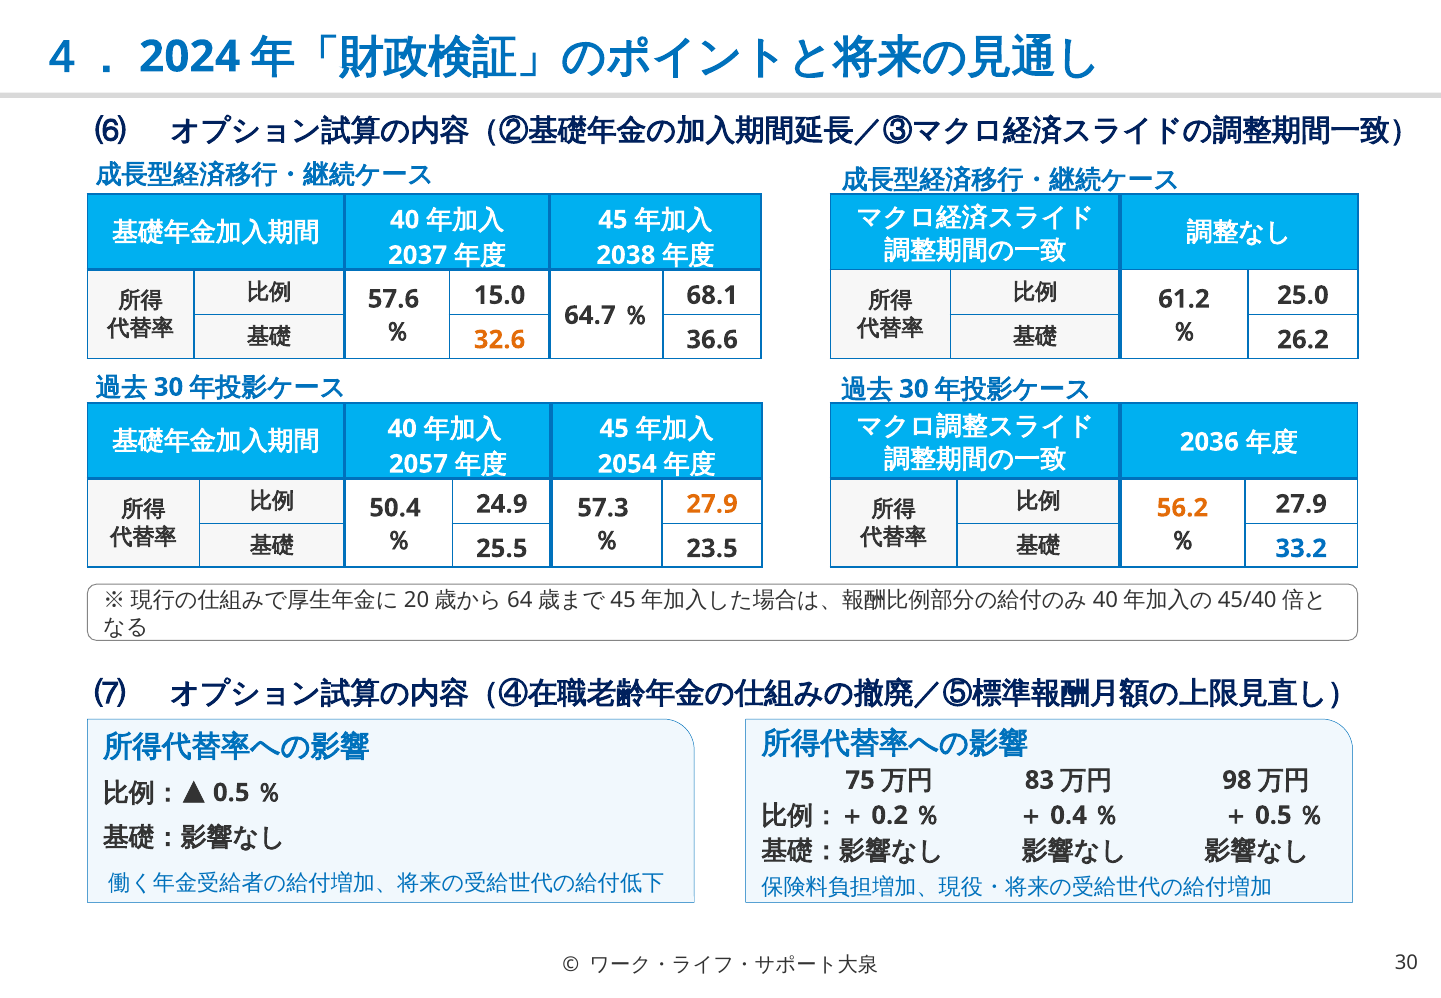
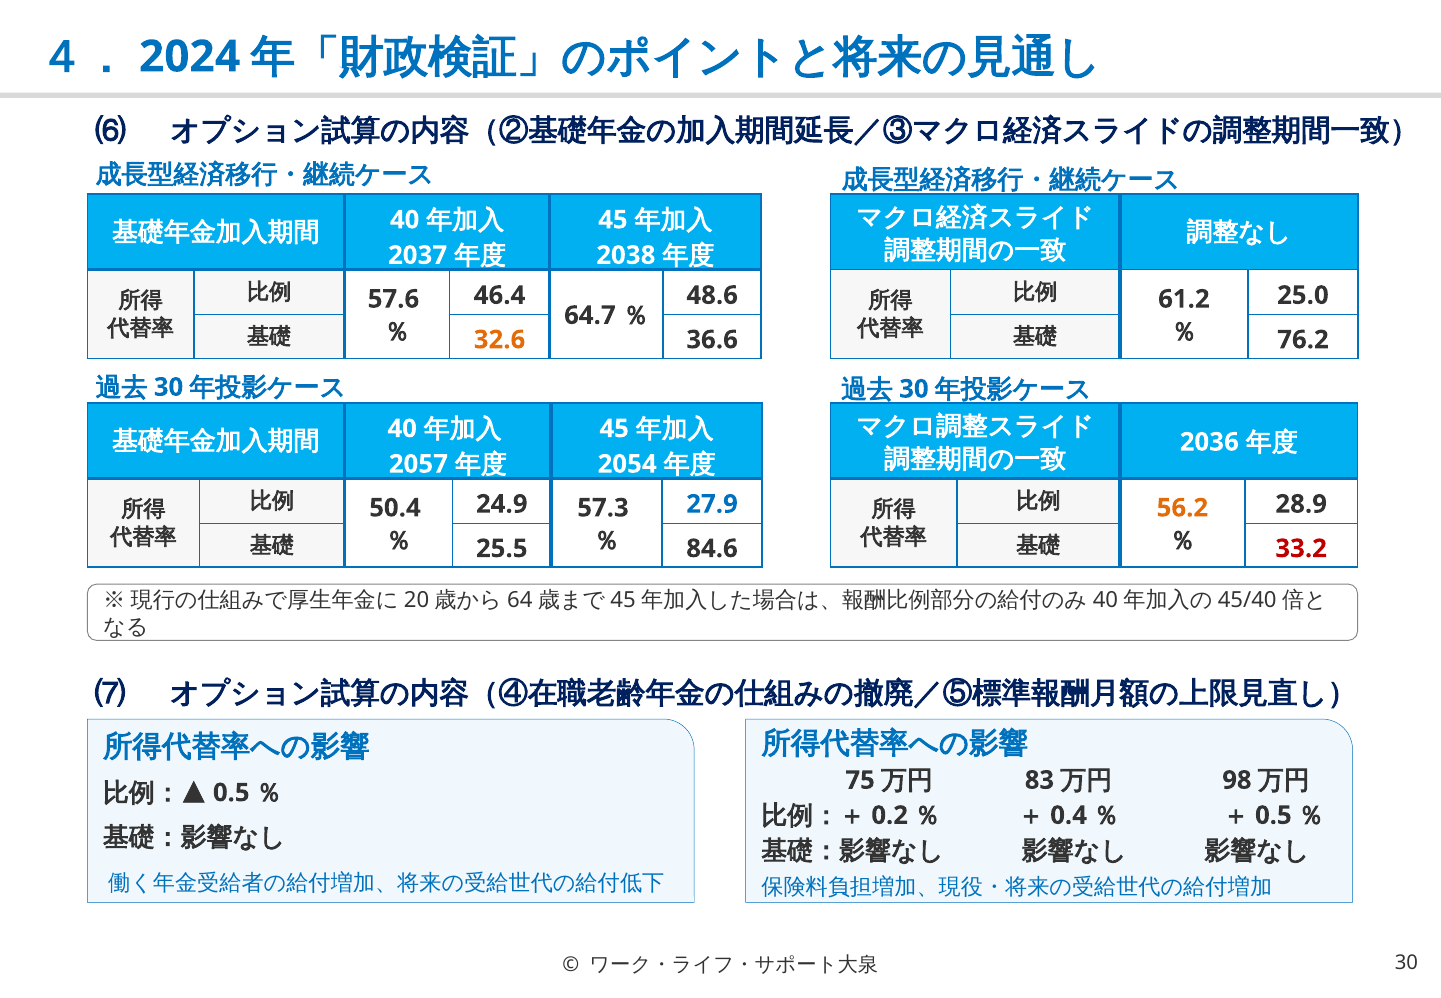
15.0: 15.0 -> 46.4
68.1: 68.1 -> 48.6
26.2: 26.2 -> 76.2
27.9 at (712, 504) colour: orange -> blue
27.9 at (1301, 504): 27.9 -> 28.9
23.5: 23.5 -> 84.6
33.2 colour: blue -> red
